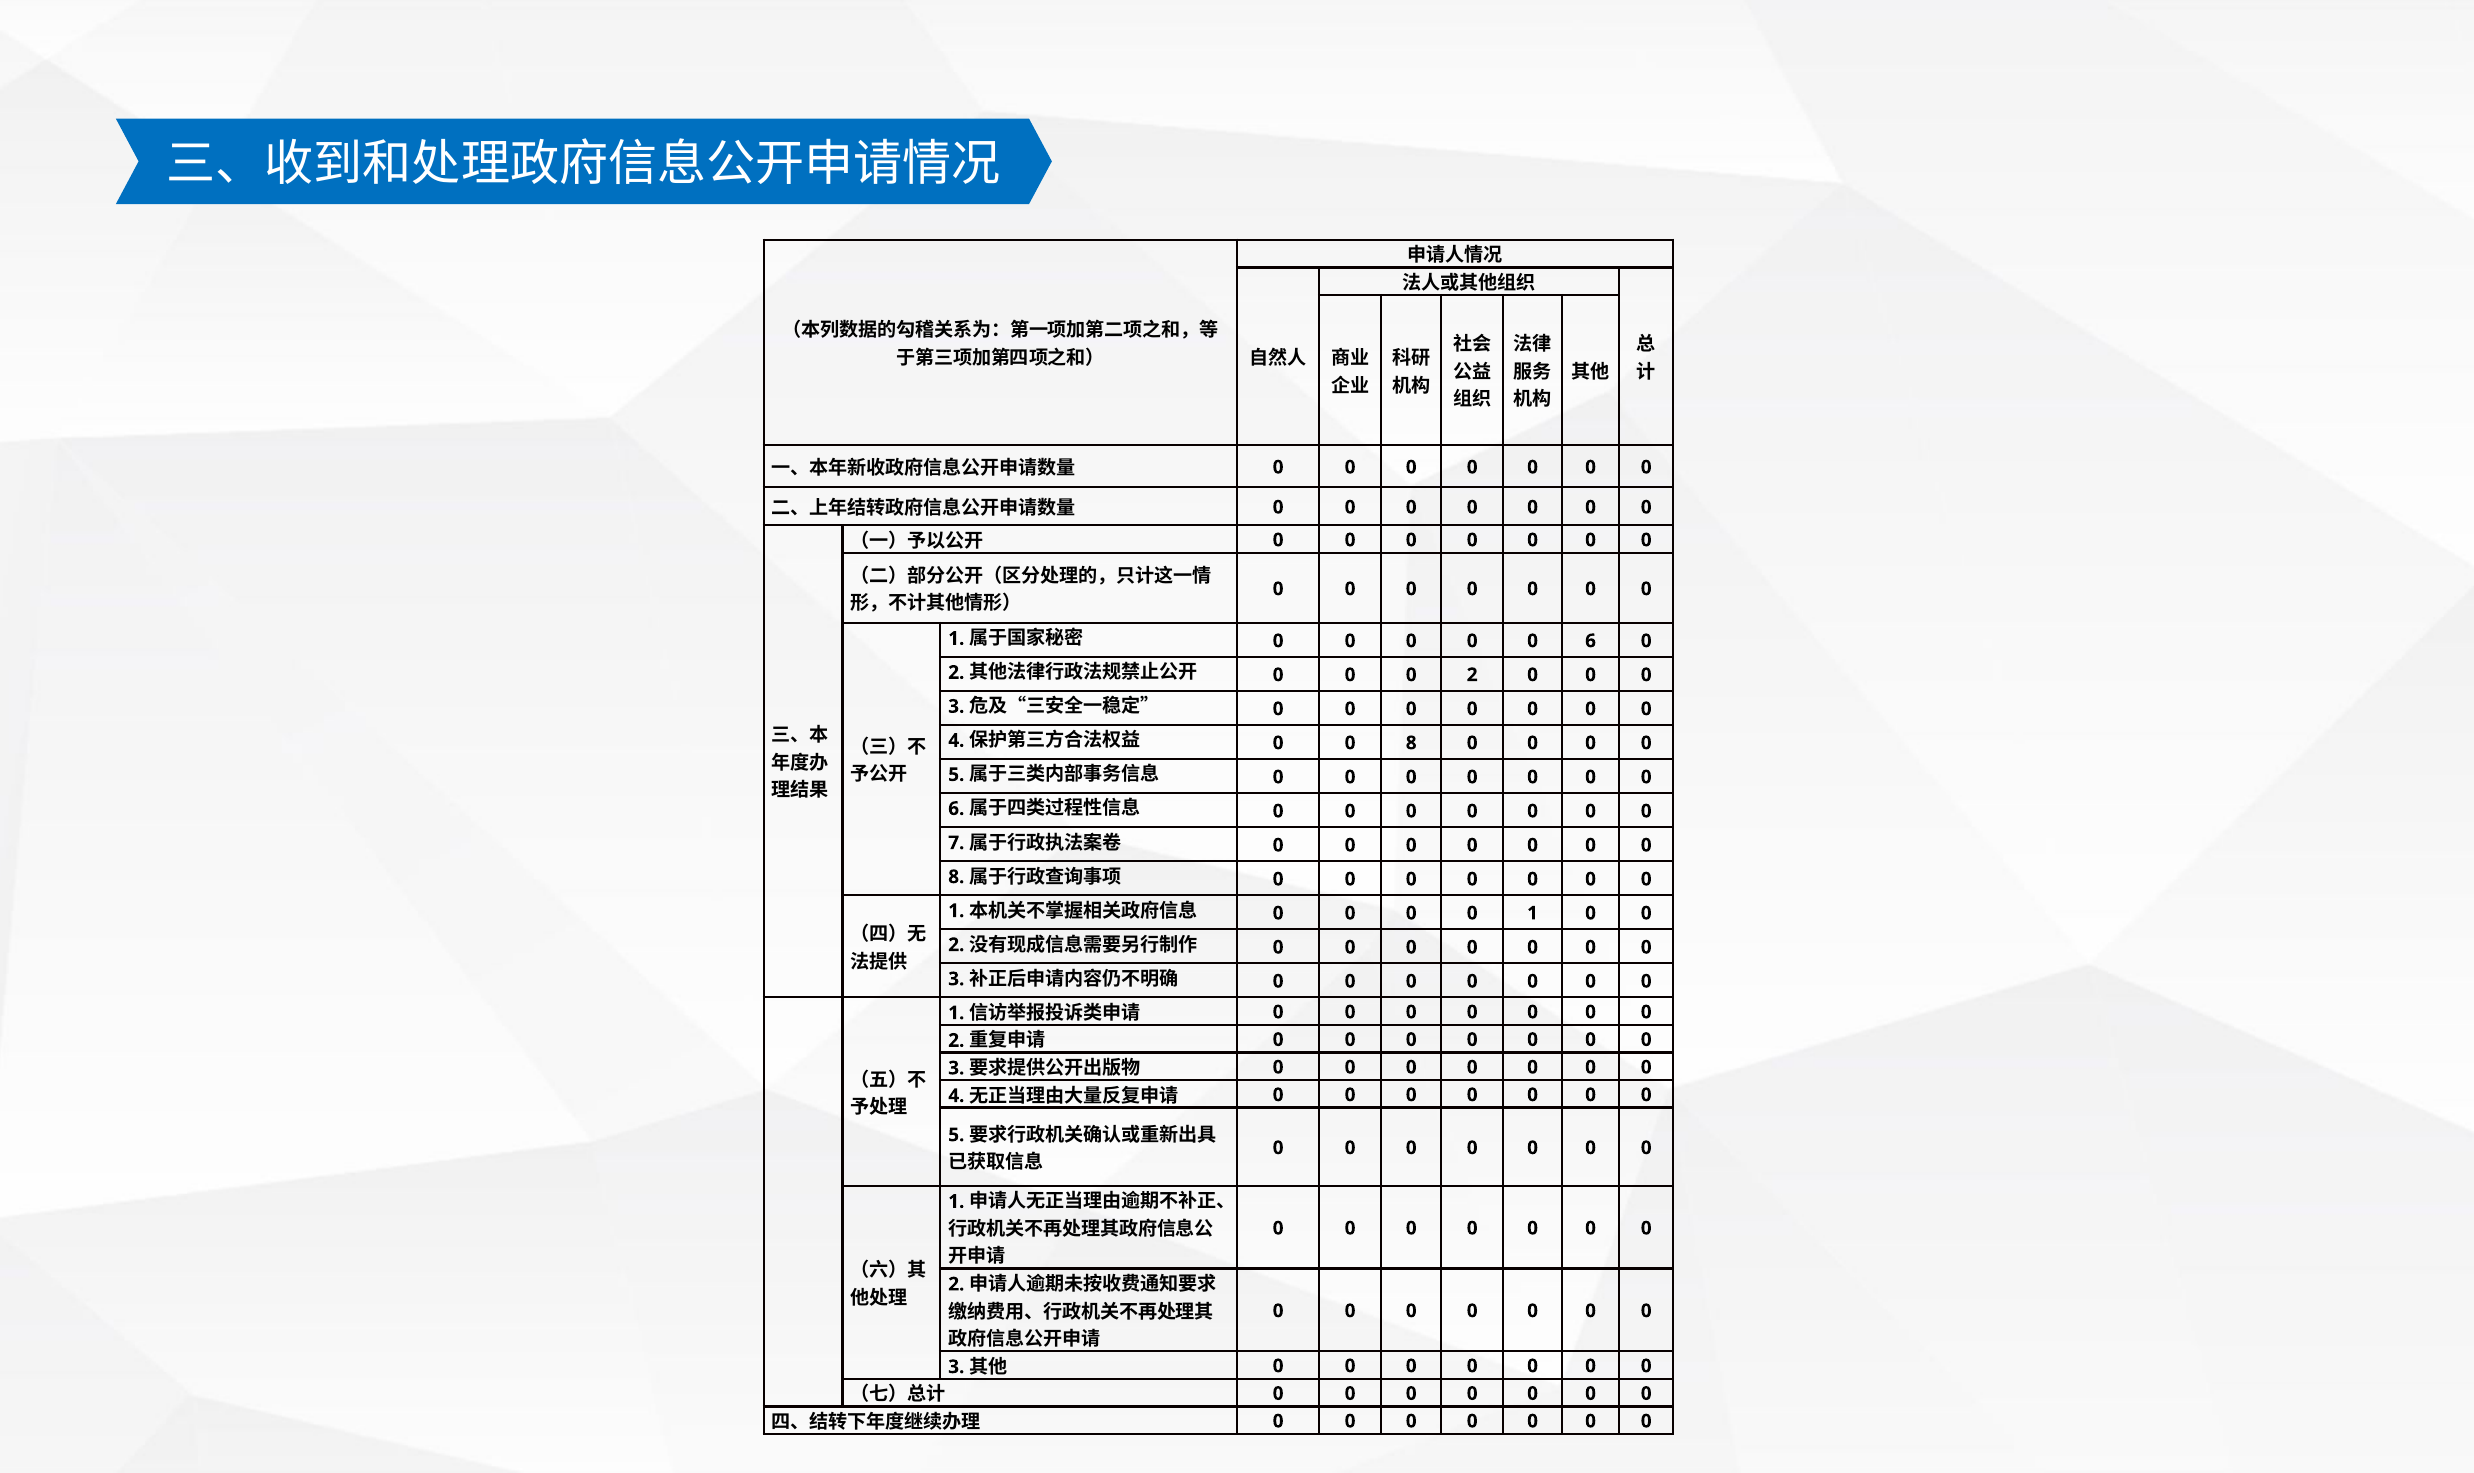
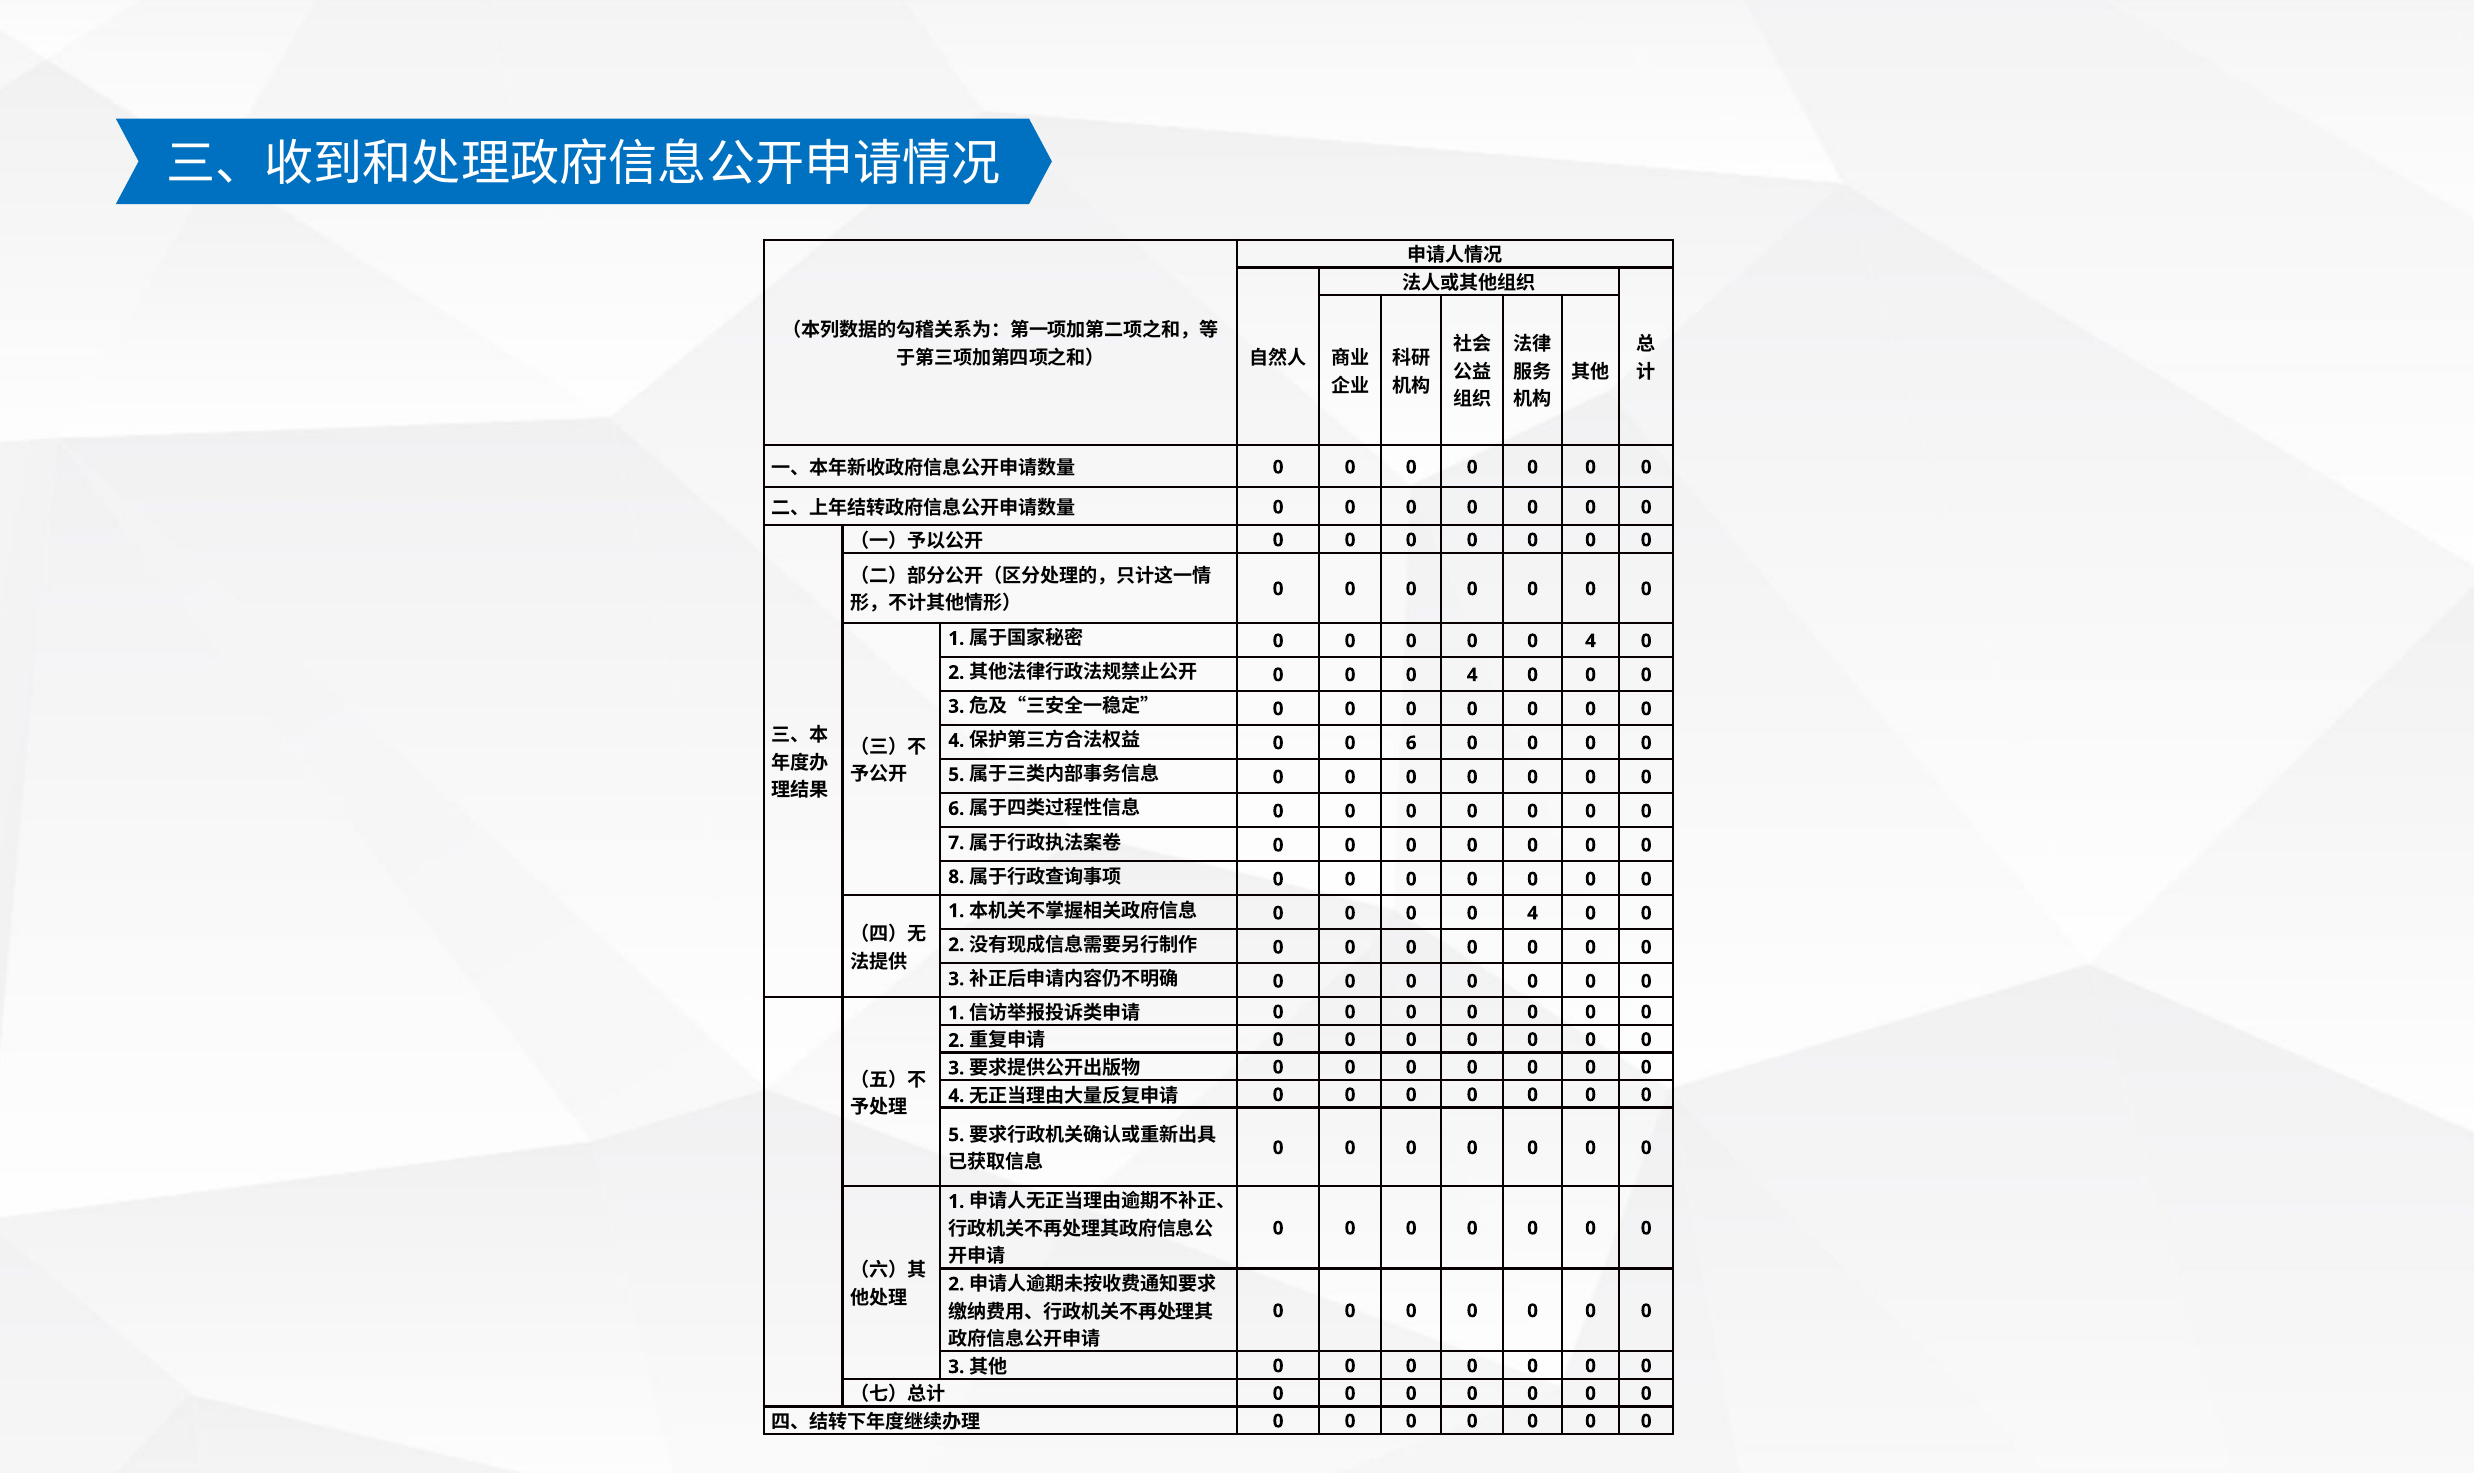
6 at (1591, 641): 6 -> 4
2 at (1472, 675): 2 -> 4
8 at (1411, 743): 8 -> 6
1 at (1533, 913): 1 -> 4
